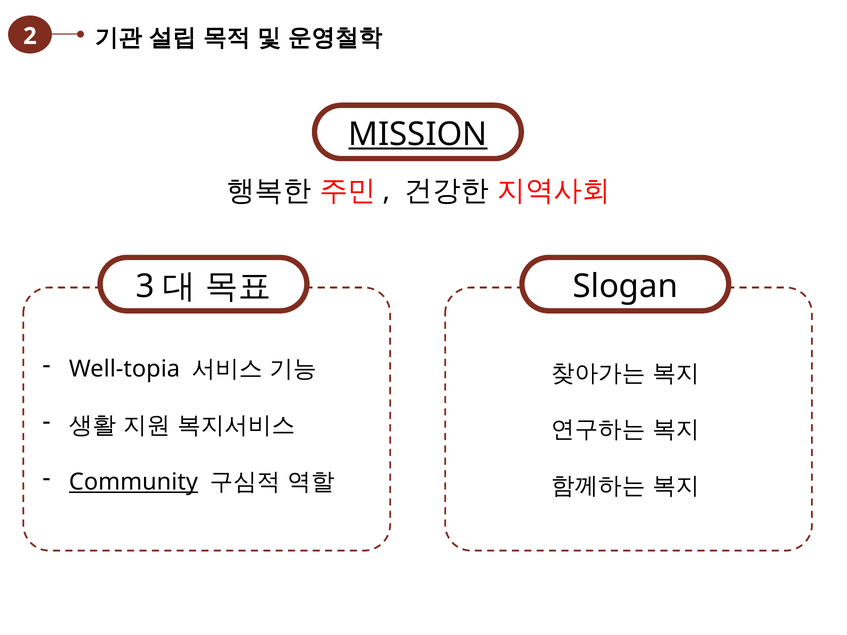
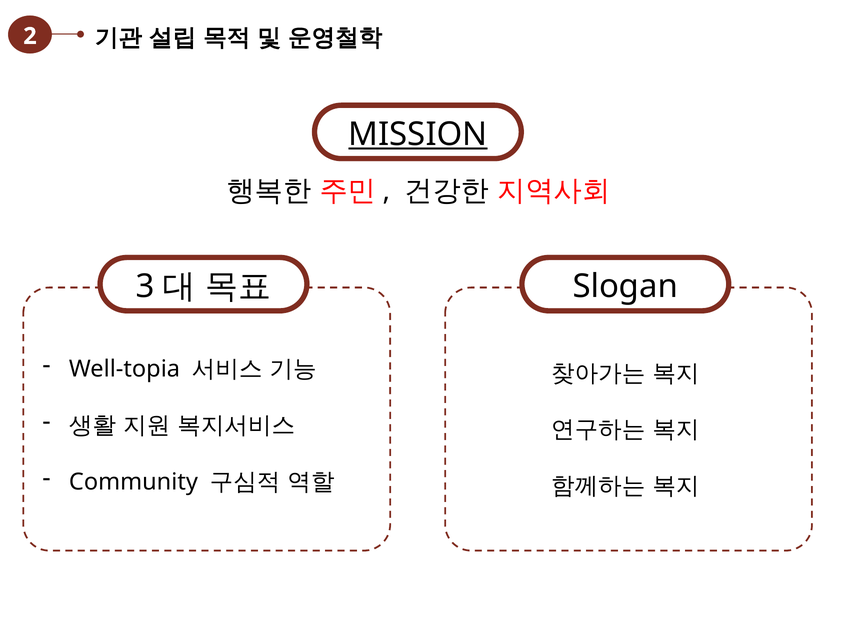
Community underline: present -> none
